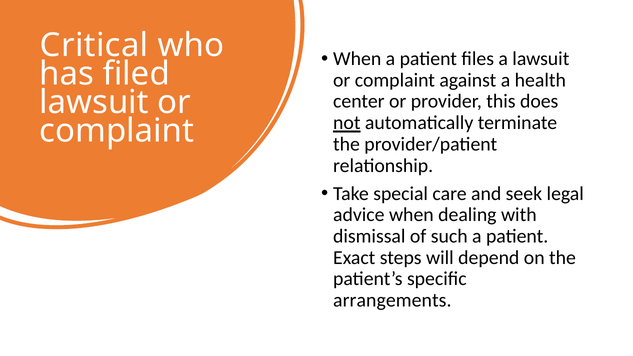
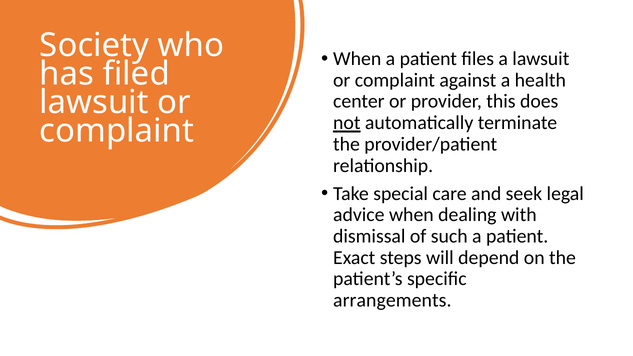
Critical: Critical -> Society
